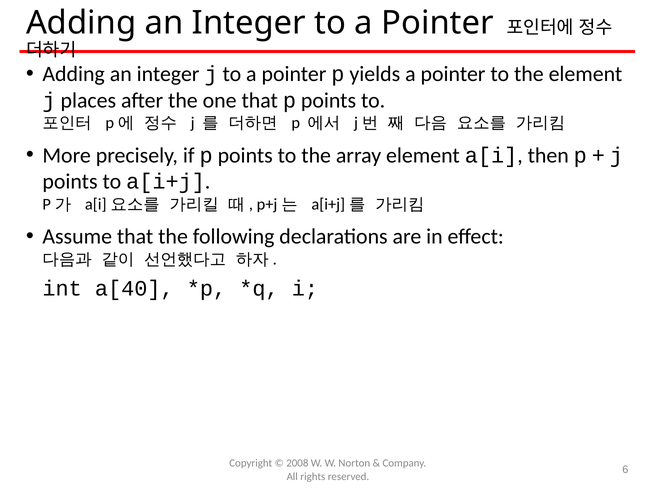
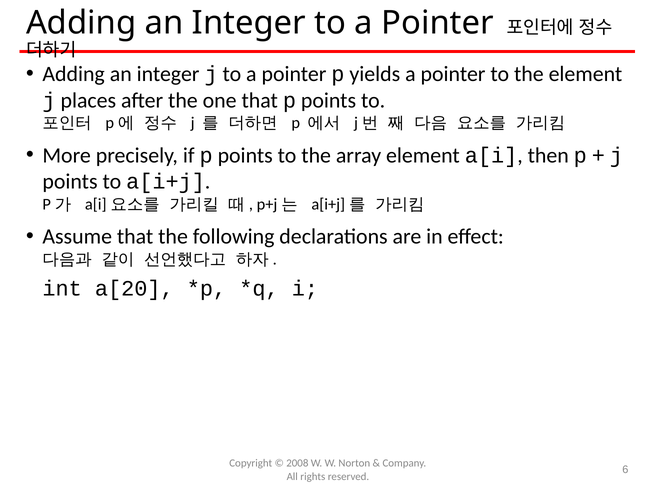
a[40: a[40 -> a[20
